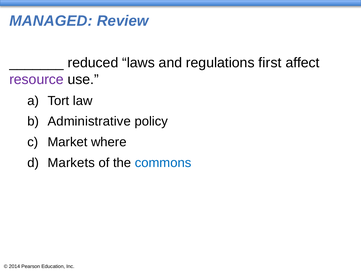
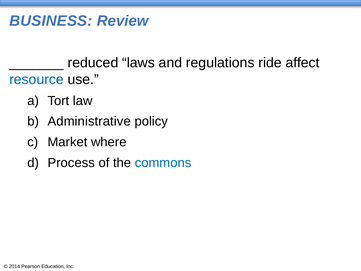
MANAGED: MANAGED -> BUSINESS
first: first -> ride
resource colour: purple -> blue
Markets: Markets -> Process
